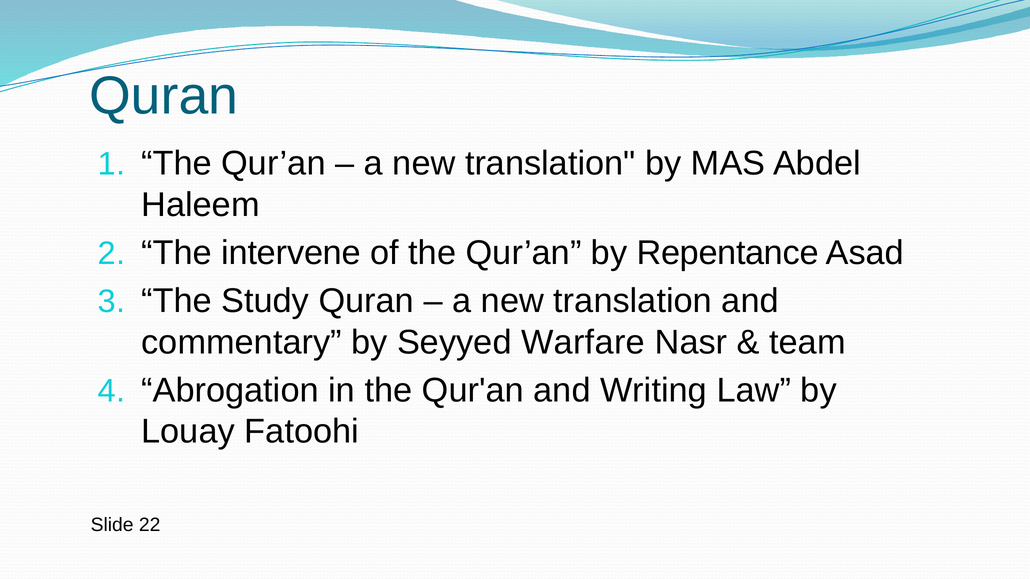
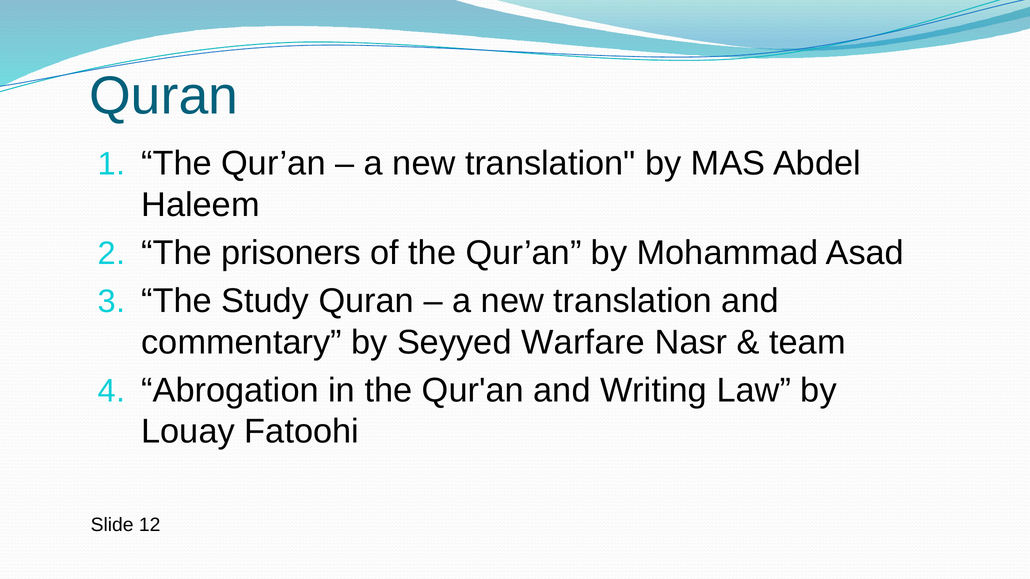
intervene: intervene -> prisoners
Repentance: Repentance -> Mohammad
22: 22 -> 12
